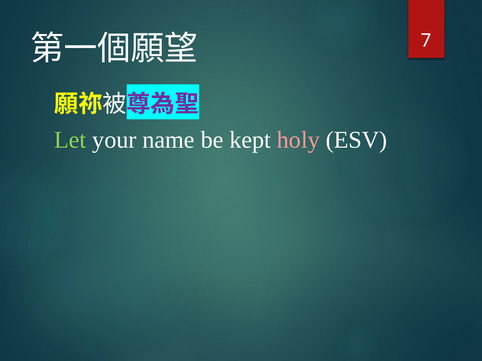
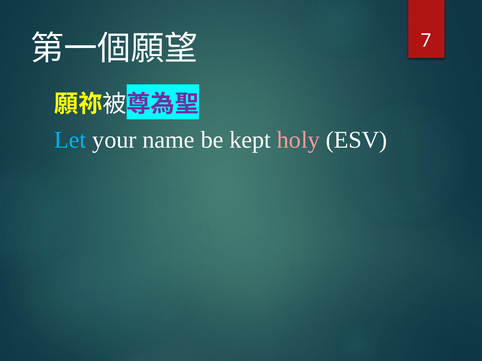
Let colour: light green -> light blue
